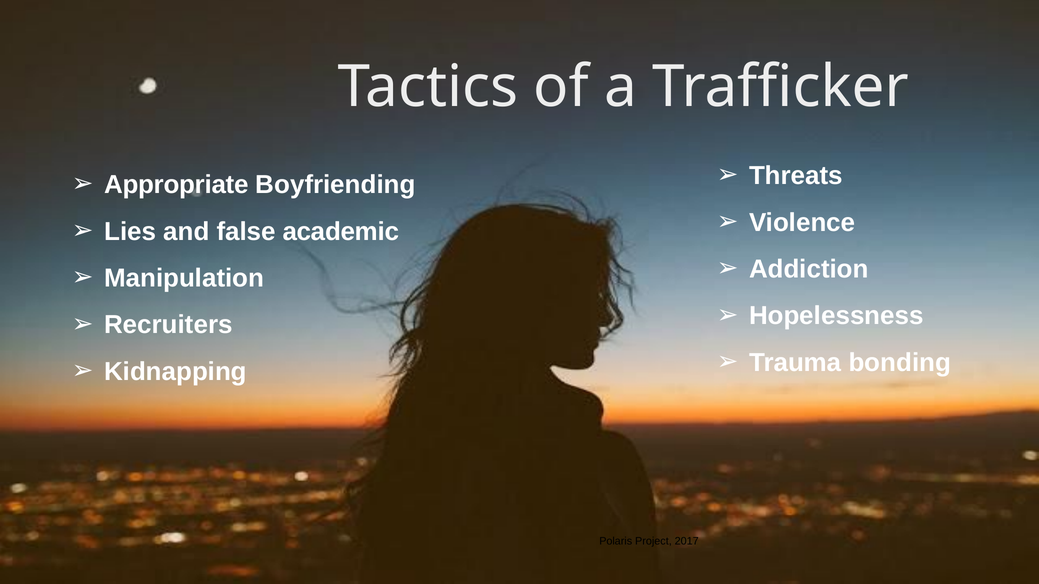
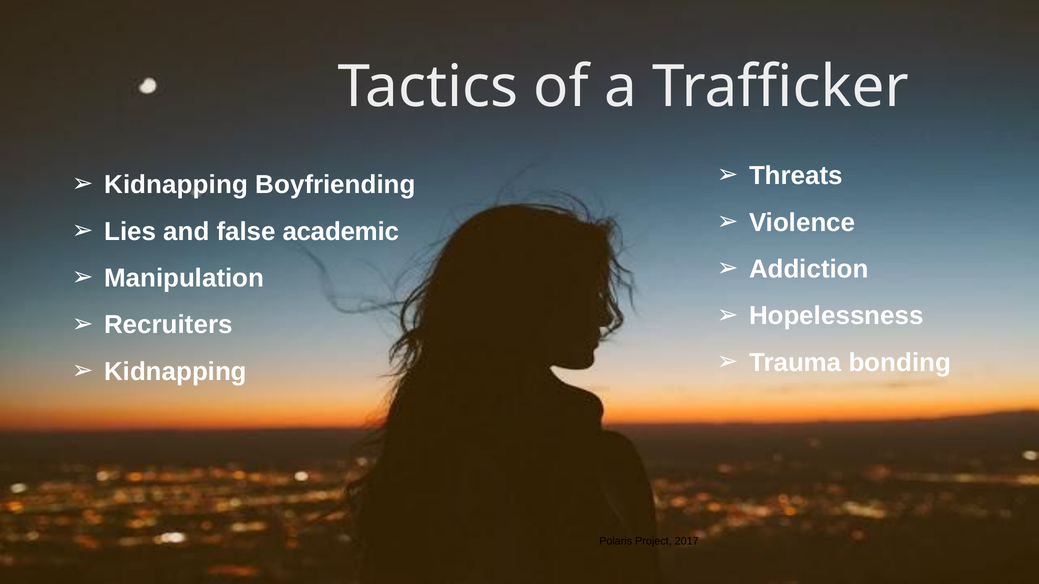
Appropriate at (176, 185): Appropriate -> Kidnapping
